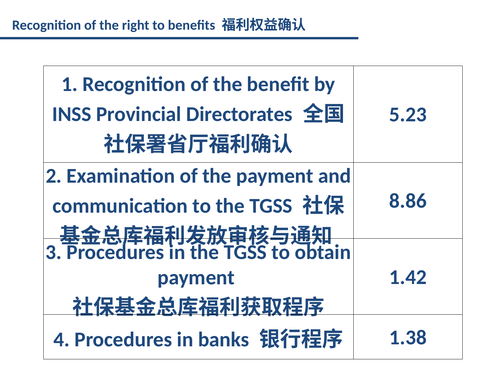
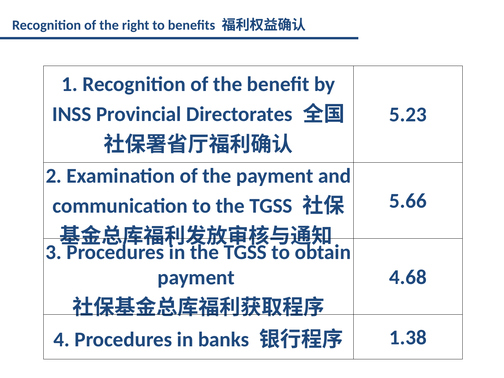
8.86: 8.86 -> 5.66
1.42: 1.42 -> 4.68
